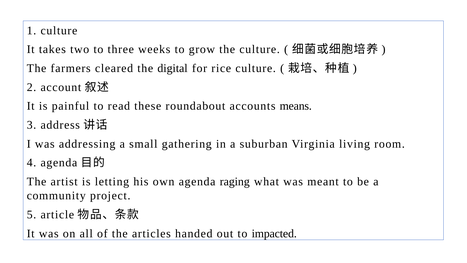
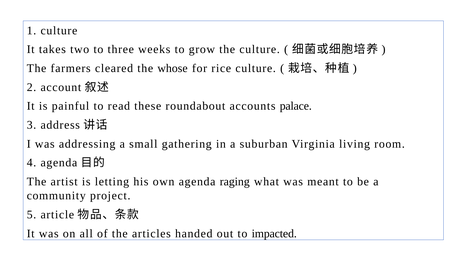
digital: digital -> whose
means: means -> palace
